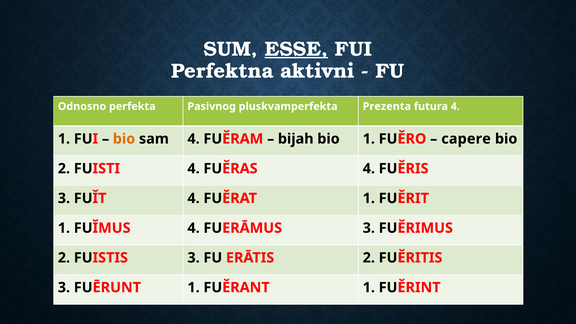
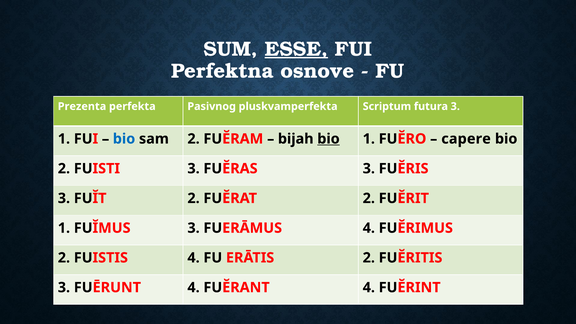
aktivni: aktivni -> osnove
Odnosno: Odnosno -> Prezenta
Prezenta: Prezenta -> Scriptum
futura 4: 4 -> 3
bio at (124, 139) colour: orange -> blue
sam 4: 4 -> 2
bio at (328, 139) underline: none -> present
FUISTI 4: 4 -> 3
FUĔRAS 4: 4 -> 3
FUĬT 4: 4 -> 2
FUĔRAT 1: 1 -> 2
FUĬMUS 4: 4 -> 3
FUERĀMUS 3: 3 -> 4
FUISTIS 3: 3 -> 4
FUĒRUNT 1: 1 -> 4
FUĔRANT 1: 1 -> 4
